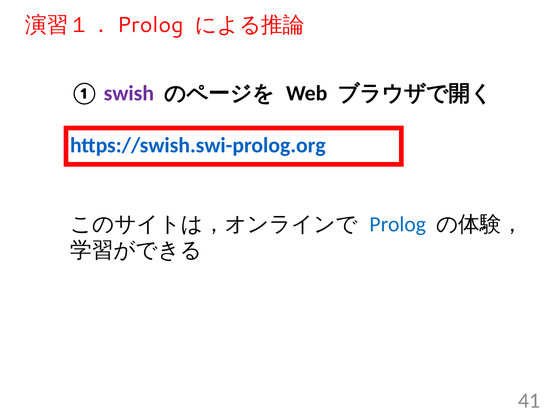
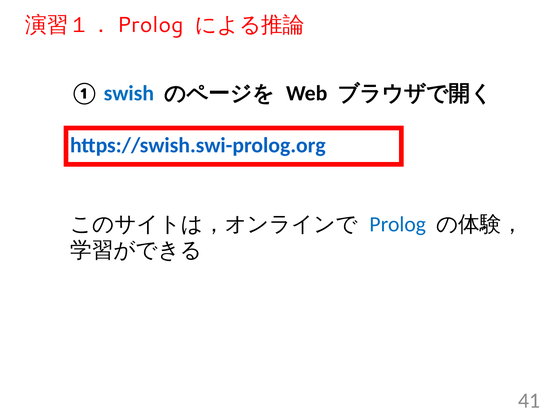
swish colour: purple -> blue
